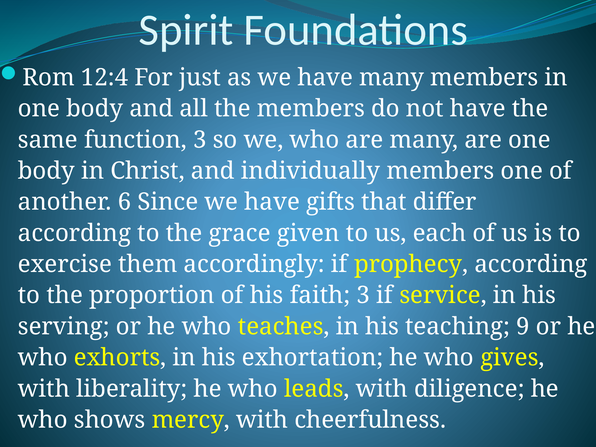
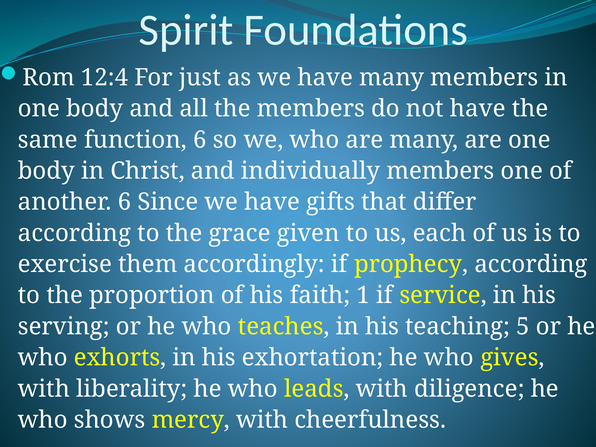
function 3: 3 -> 6
faith 3: 3 -> 1
9: 9 -> 5
